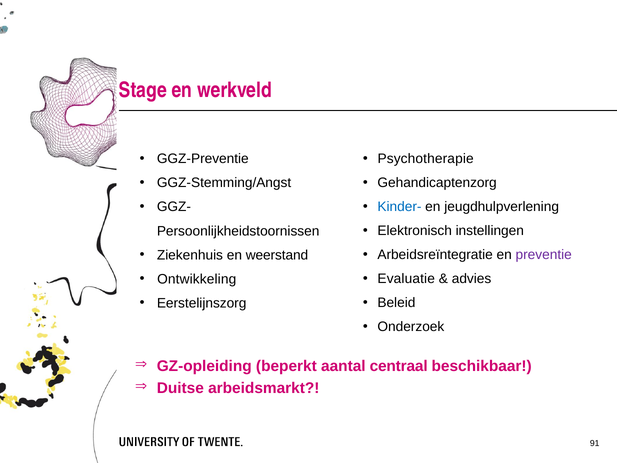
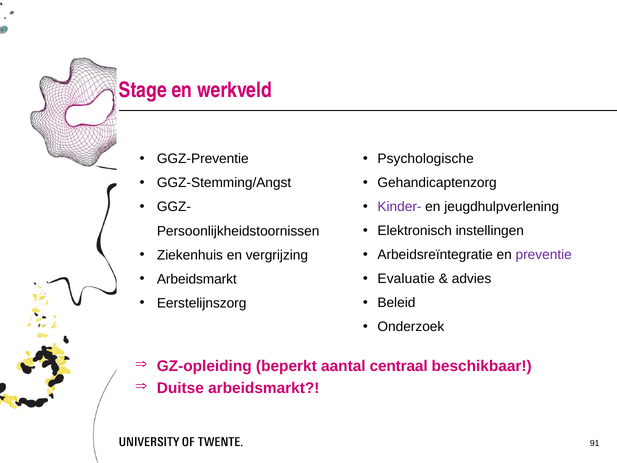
Psychotherapie: Psychotherapie -> Psychologische
Kinder- colour: blue -> purple
weerstand: weerstand -> vergrijzing
Ontwikkeling at (197, 279): Ontwikkeling -> Arbeidsmarkt
